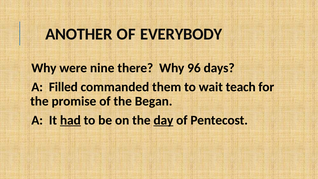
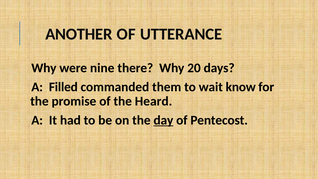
EVERYBODY: EVERYBODY -> UTTERANCE
96: 96 -> 20
teach: teach -> know
Began: Began -> Heard
had underline: present -> none
